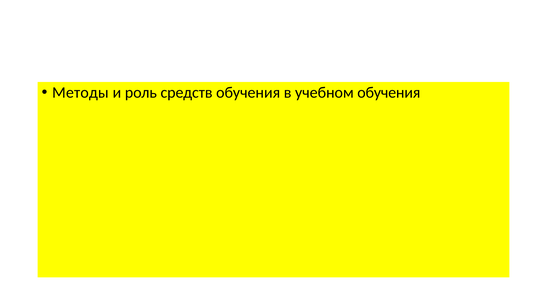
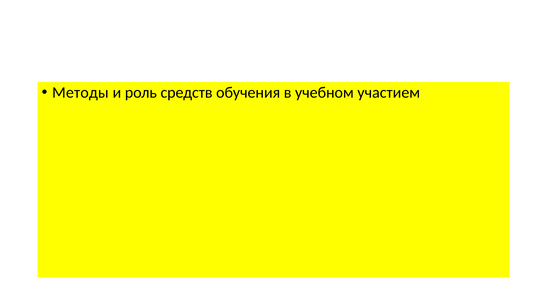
учебном обучения: обучения -> участием
